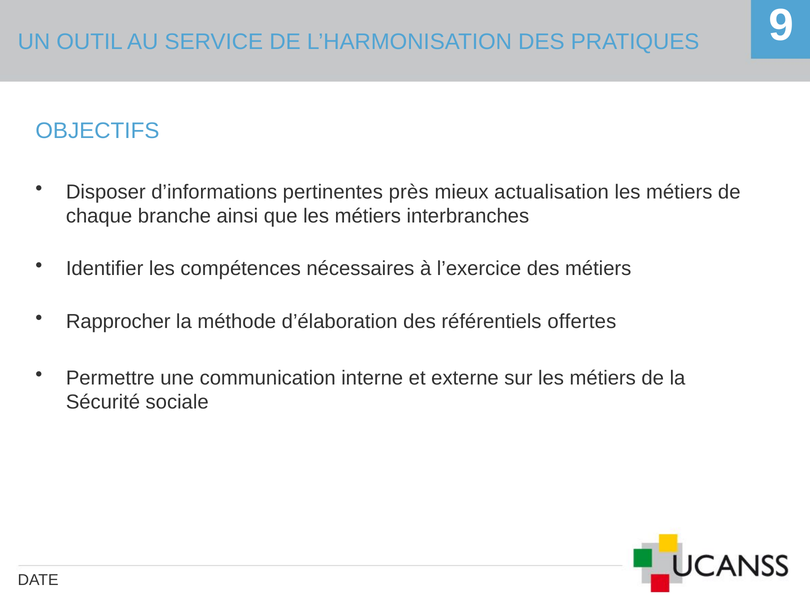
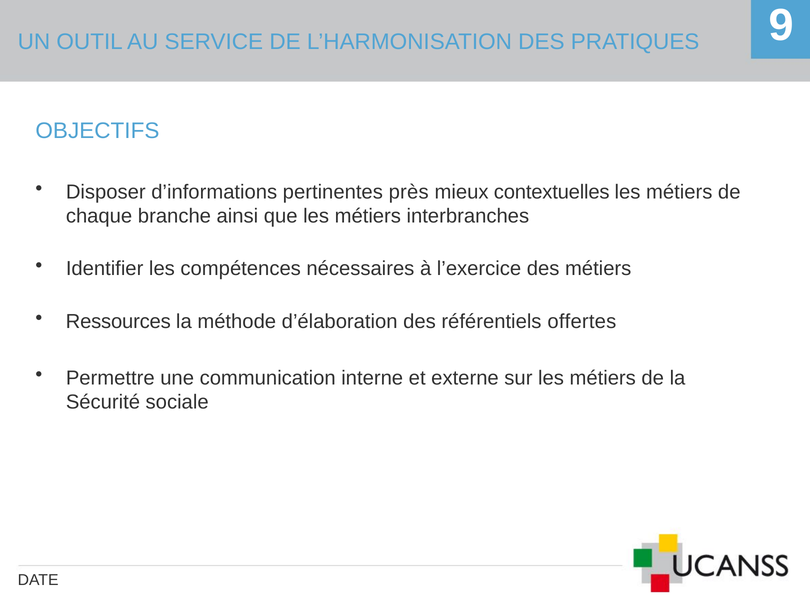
actualisation: actualisation -> contextuelles
Rapprocher: Rapprocher -> Ressources
